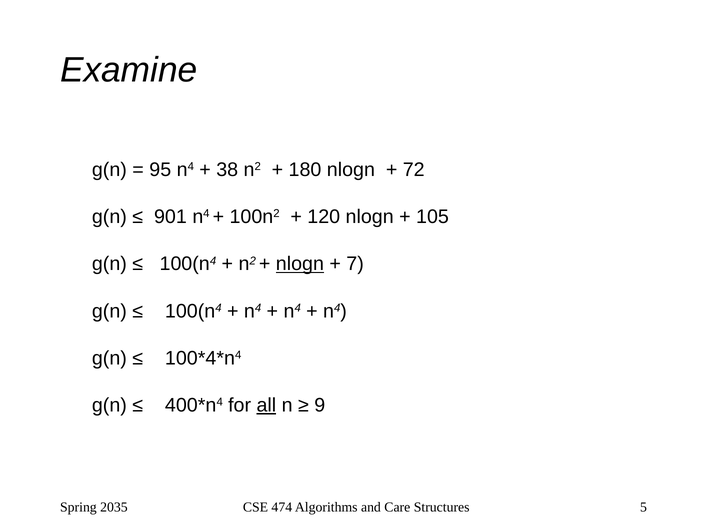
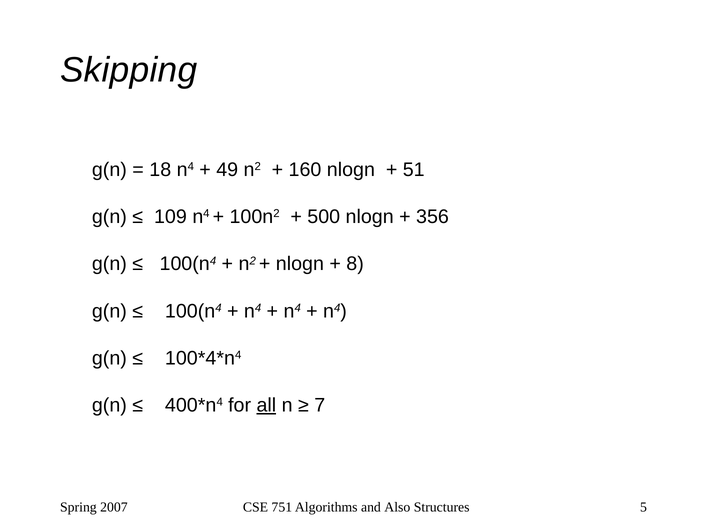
Examine: Examine -> Skipping
95: 95 -> 18
38: 38 -> 49
180: 180 -> 160
72: 72 -> 51
901: 901 -> 109
120: 120 -> 500
105: 105 -> 356
nlogn at (300, 264) underline: present -> none
7: 7 -> 8
9: 9 -> 7
2035: 2035 -> 2007
474: 474 -> 751
Care: Care -> Also
